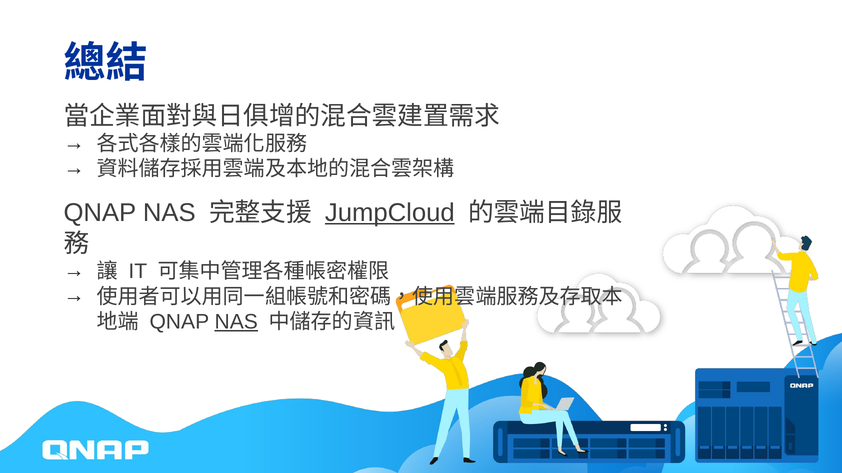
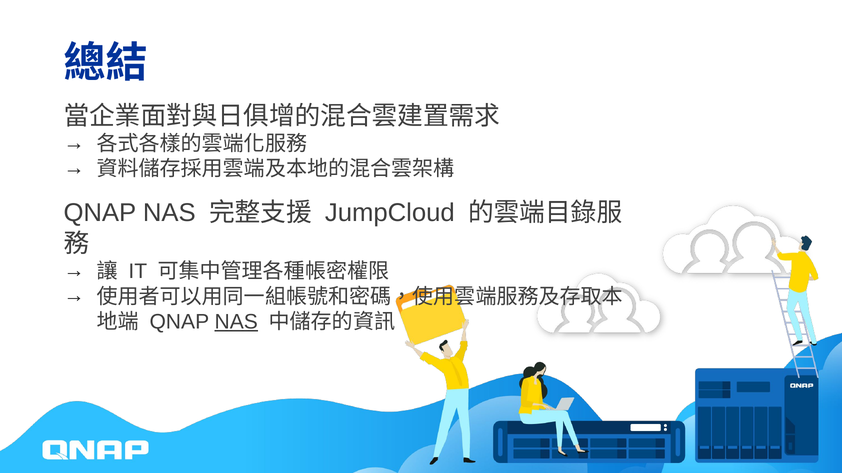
JumpCloud underline: present -> none
